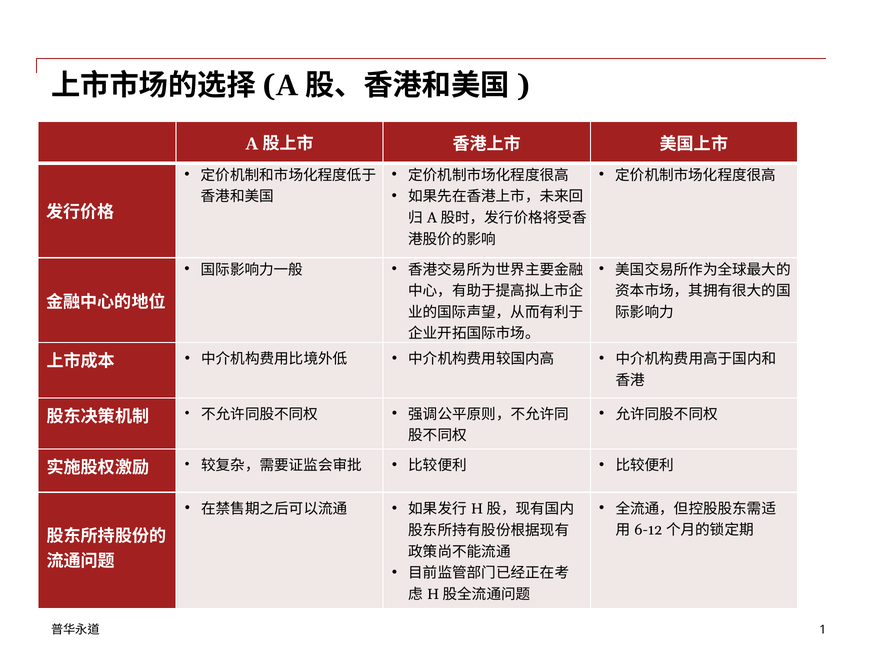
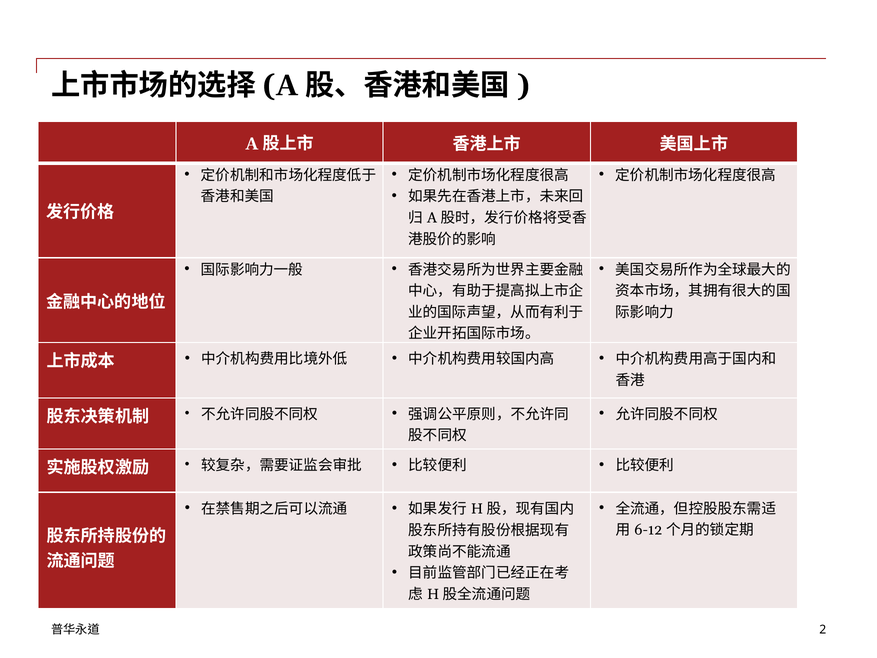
1: 1 -> 2
